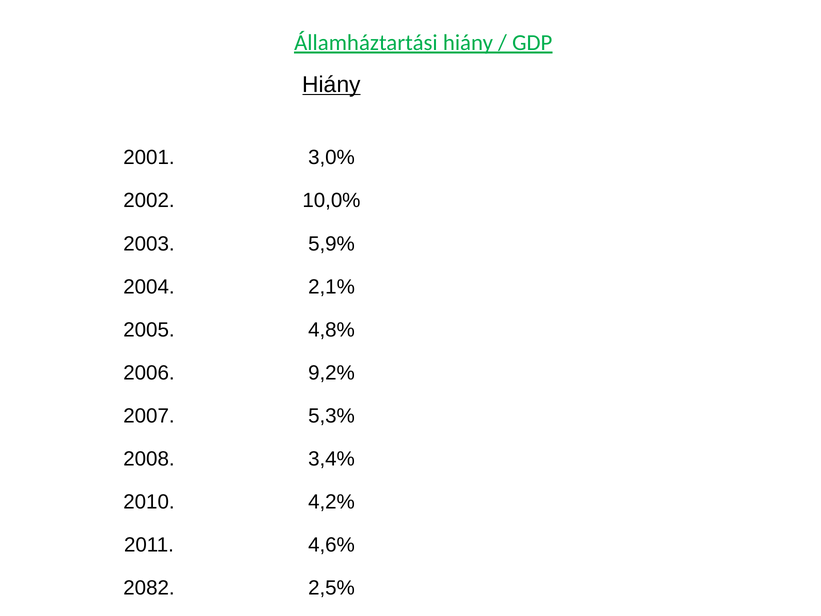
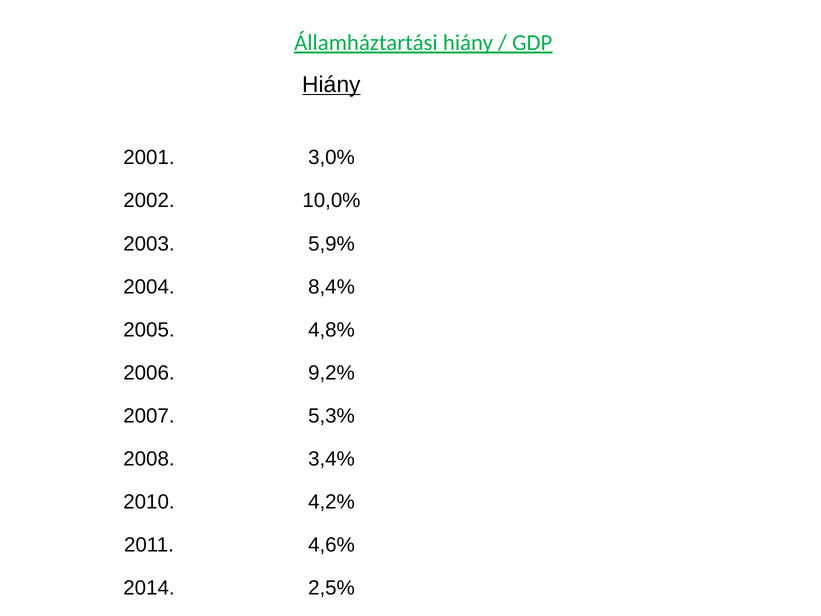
2,1%: 2,1% -> 8,4%
2082: 2082 -> 2014
